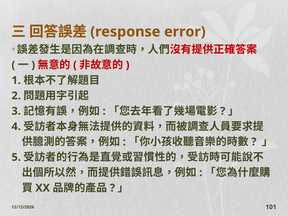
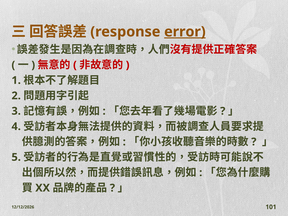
error underline: none -> present
